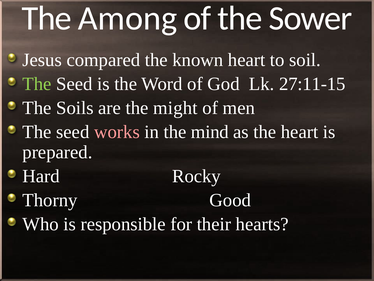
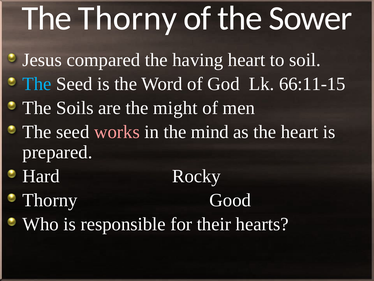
The Among: Among -> Thorny
known: known -> having
The at (37, 84) colour: light green -> light blue
27:11-15: 27:11-15 -> 66:11-15
